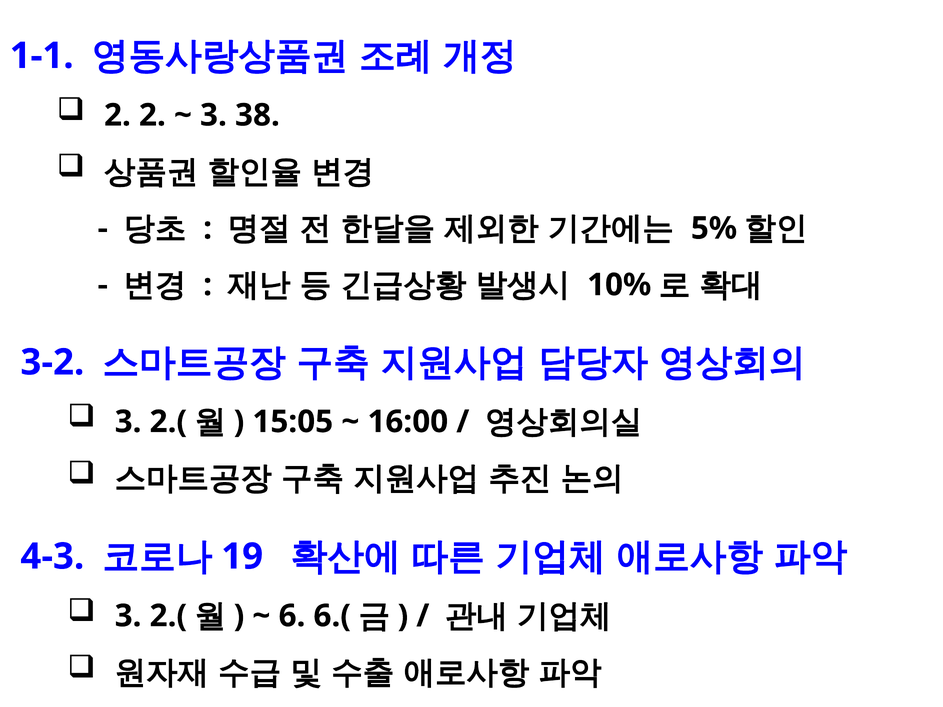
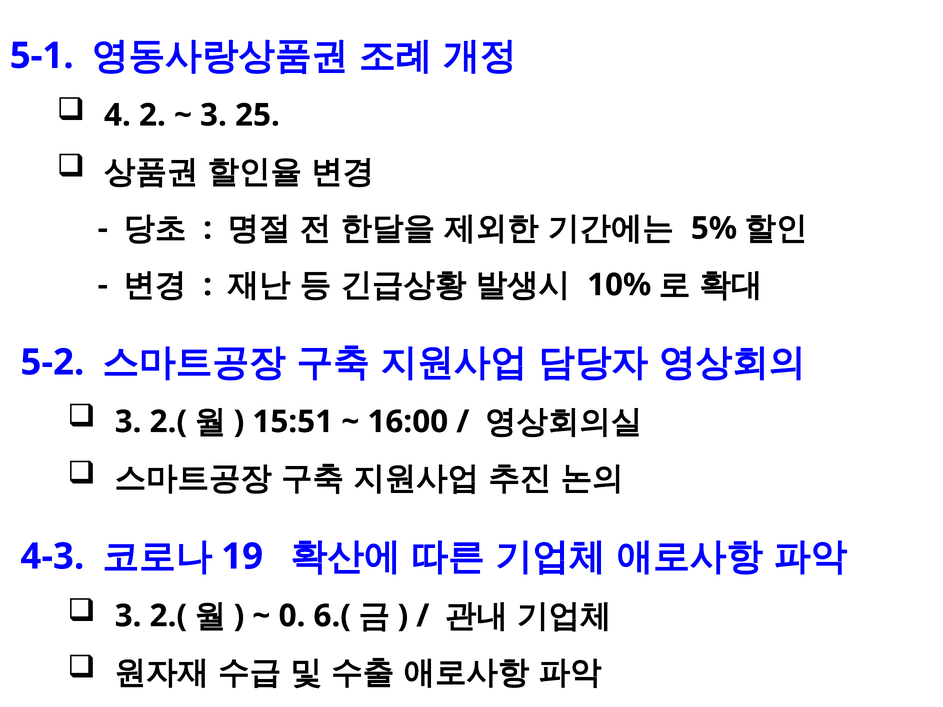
1-1: 1-1 -> 5-1
2 at (117, 115): 2 -> 4
38: 38 -> 25
3-2: 3-2 -> 5-2
15:05: 15:05 -> 15:51
6: 6 -> 0
